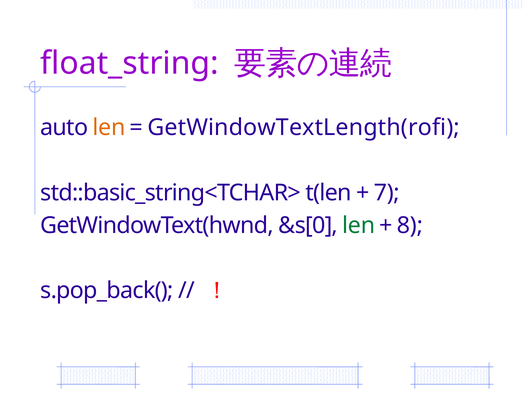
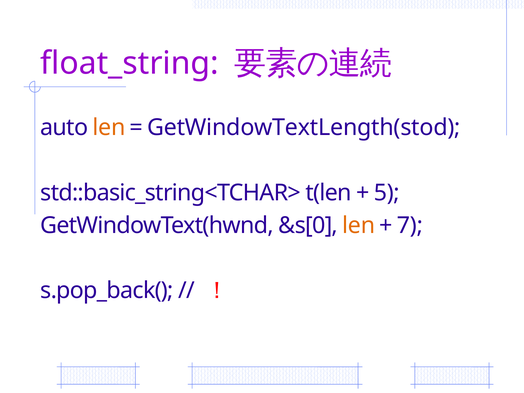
GetWindowTextLength(rofi: GetWindowTextLength(rofi -> GetWindowTextLength(stod
7: 7 -> 5
len at (359, 225) colour: green -> orange
8: 8 -> 7
